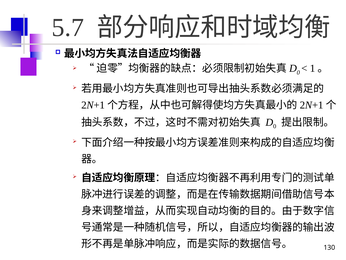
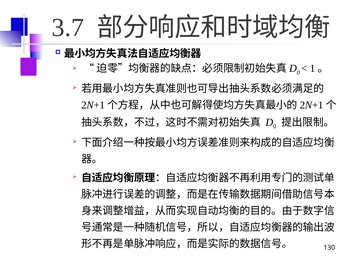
5.7: 5.7 -> 3.7
